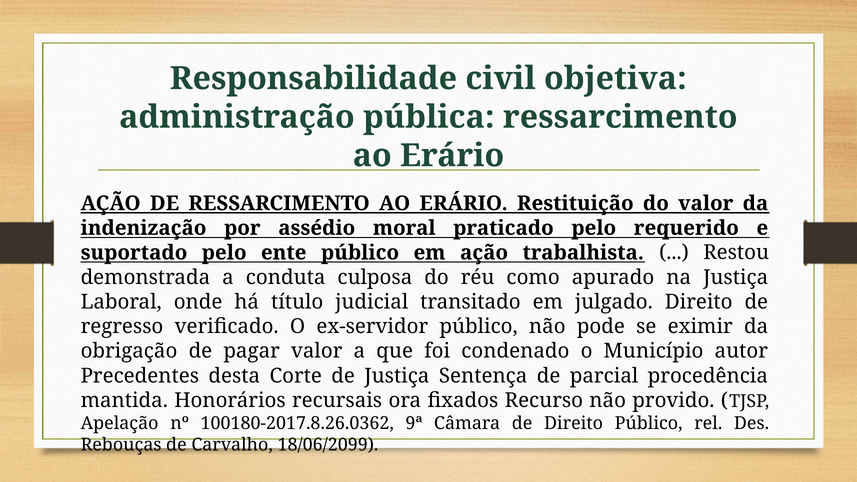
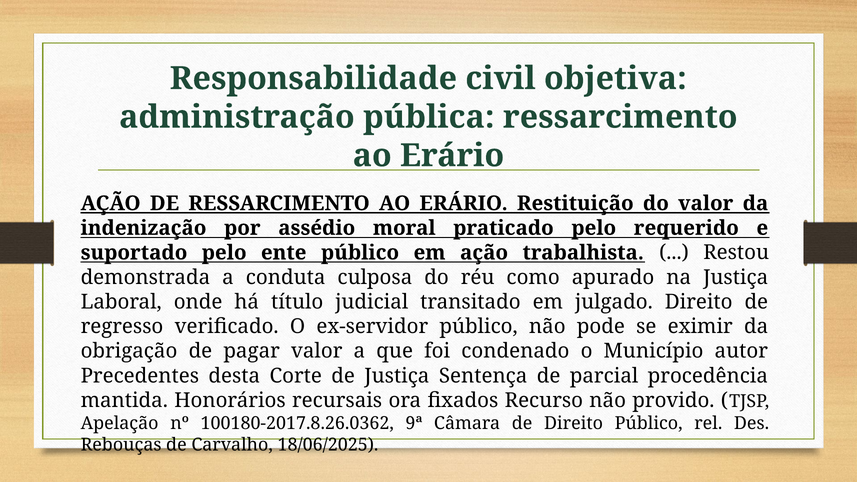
18/06/2099: 18/06/2099 -> 18/06/2025
